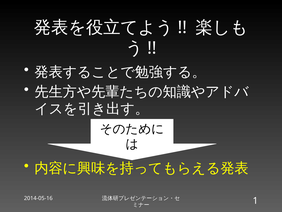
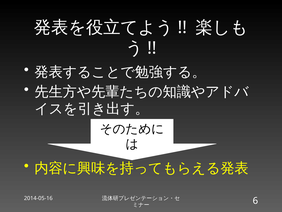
1: 1 -> 6
